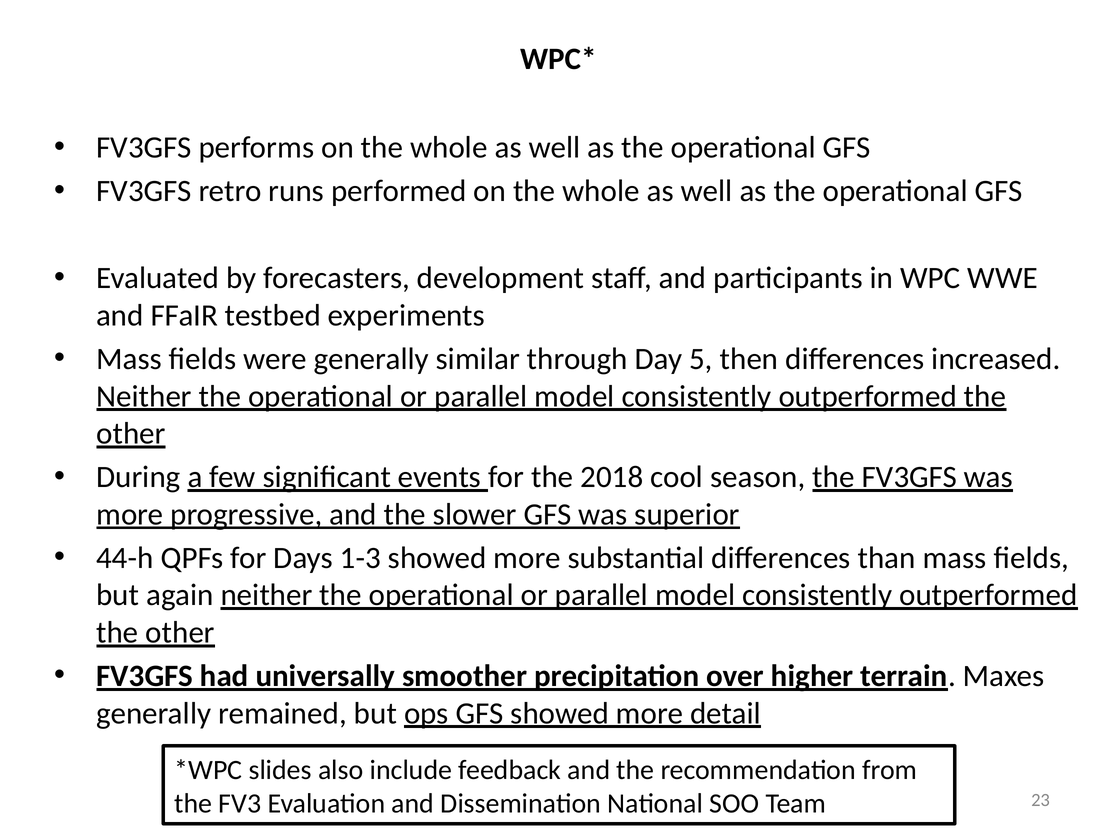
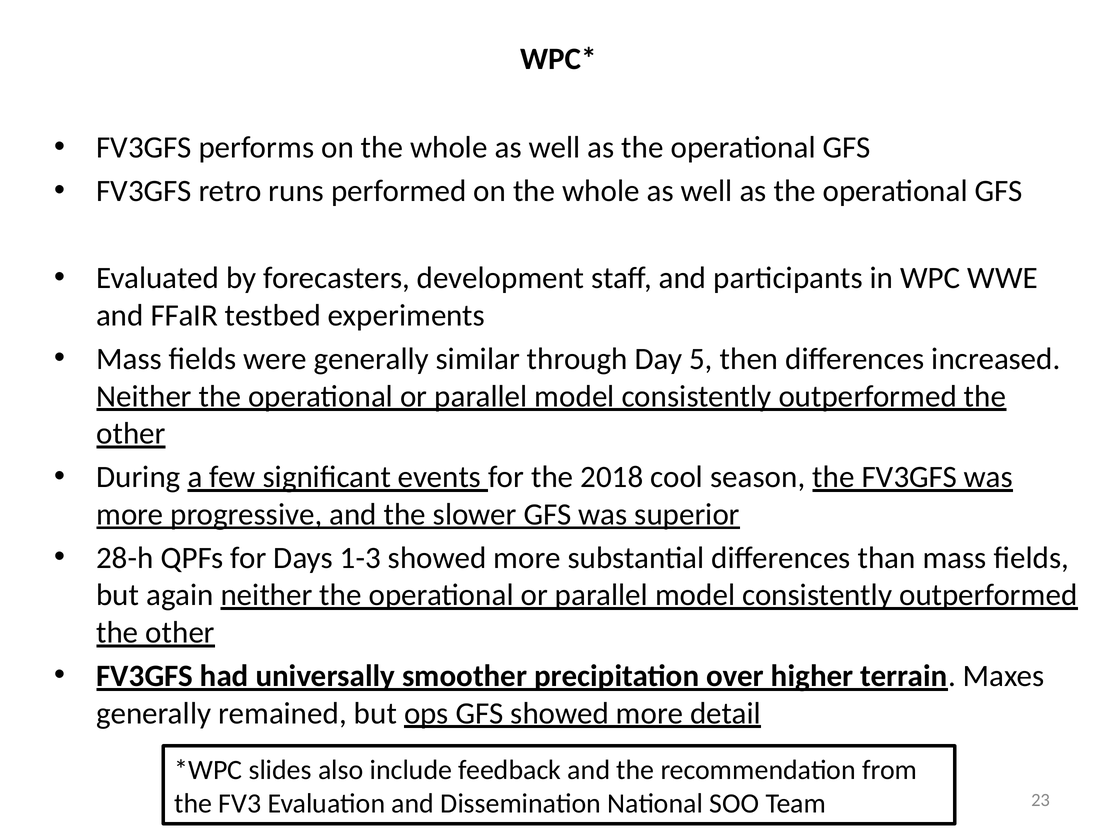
44-h: 44-h -> 28-h
